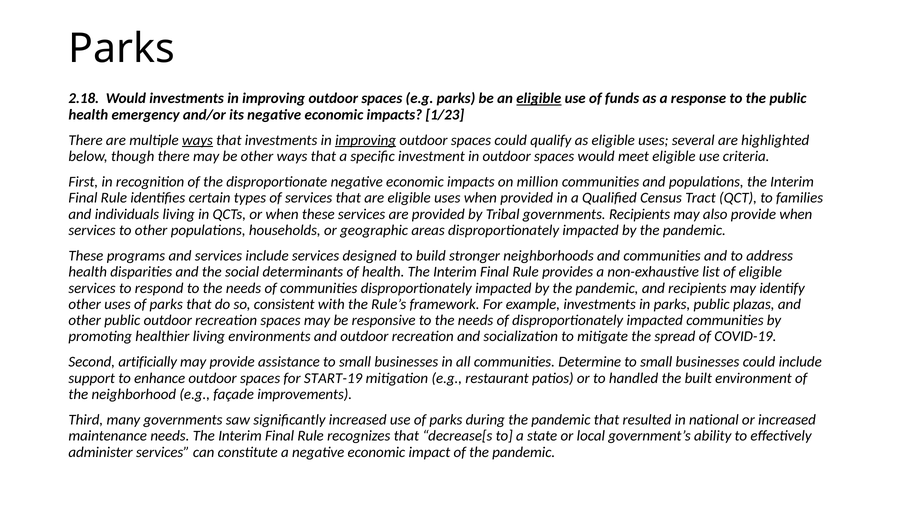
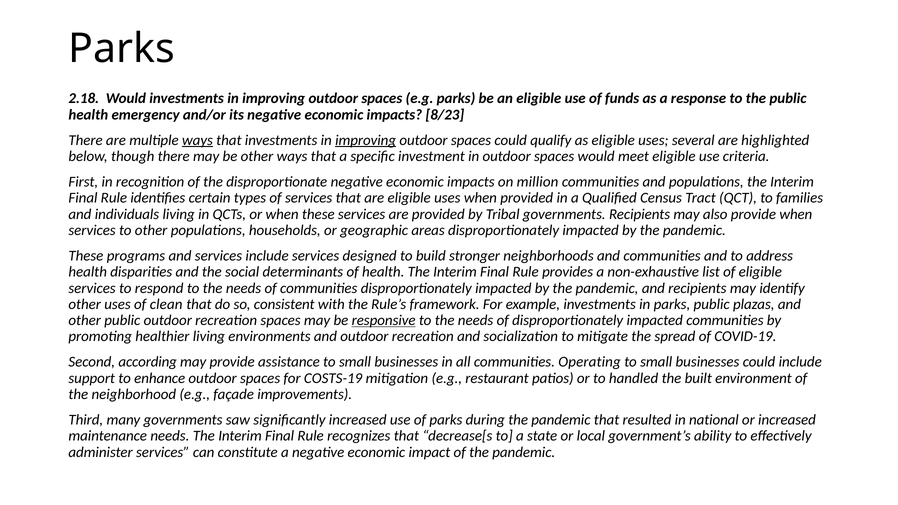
eligible at (539, 99) underline: present -> none
1/23: 1/23 -> 8/23
uses of parks: parks -> clean
responsive underline: none -> present
artificially: artificially -> according
Determine: Determine -> Operating
START-19: START-19 -> COSTS-19
